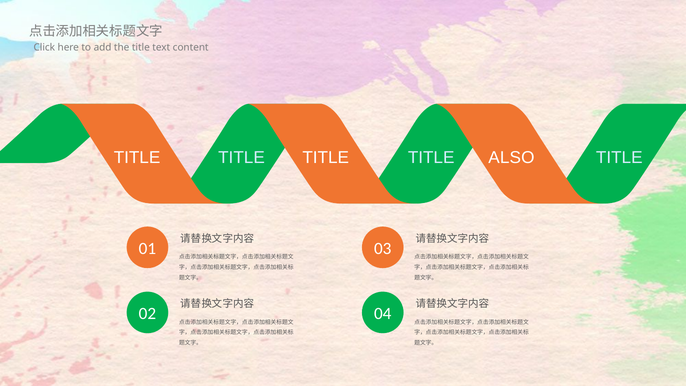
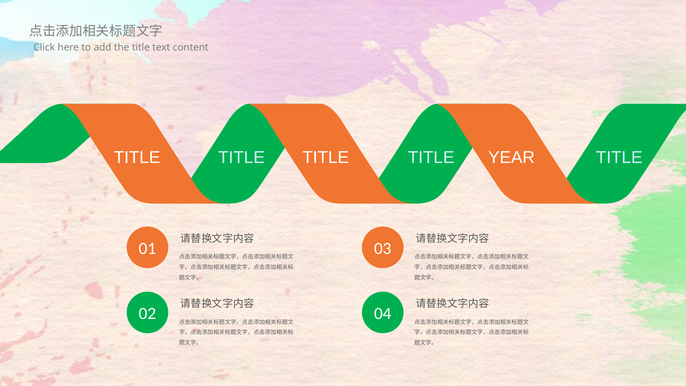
ALSO: ALSO -> YEAR
